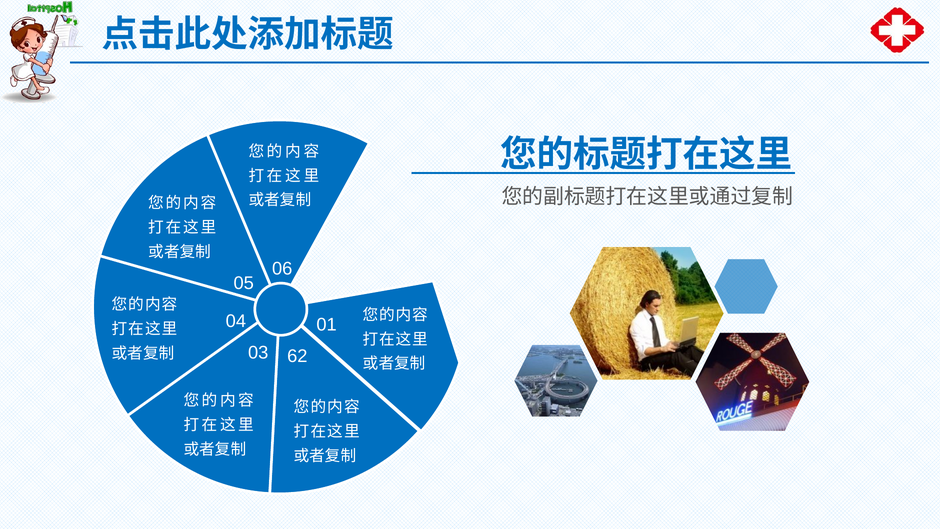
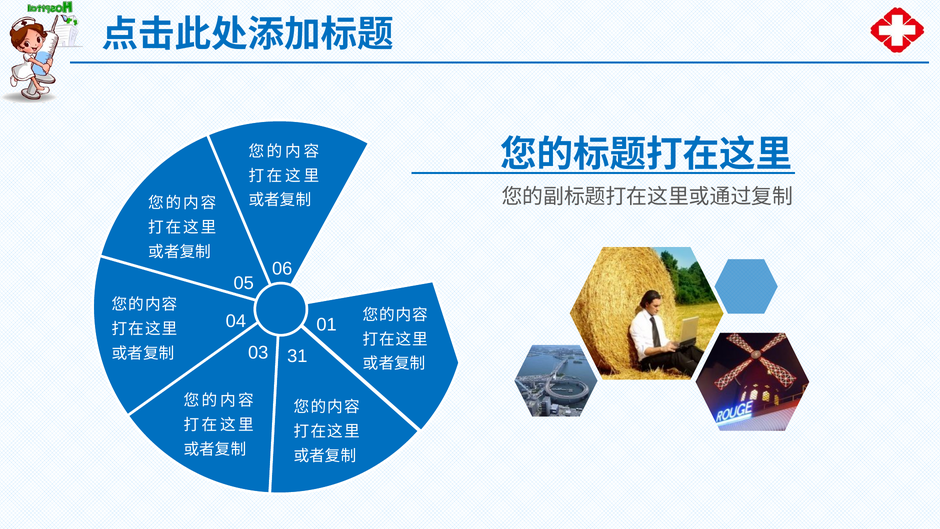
62: 62 -> 31
